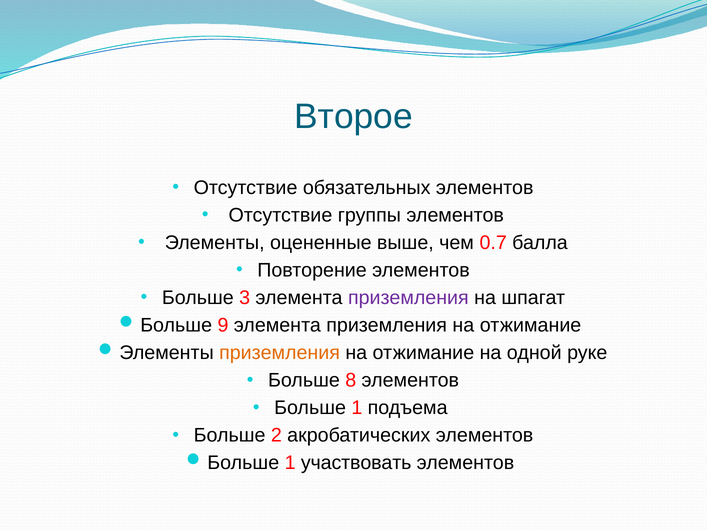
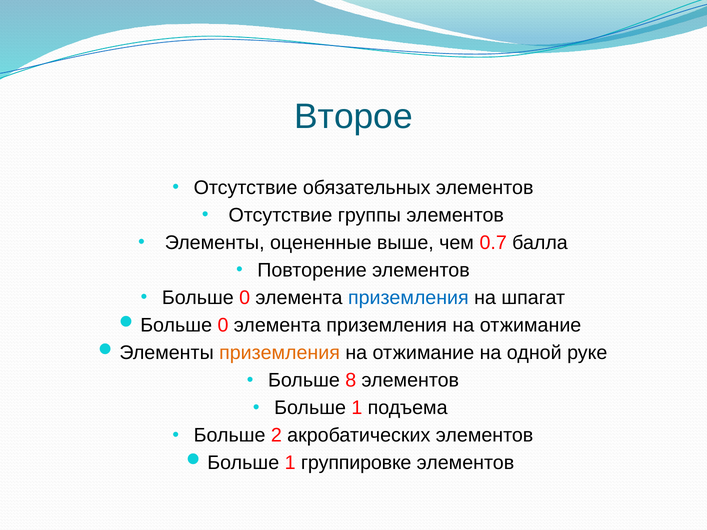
Больше 3: 3 -> 0
приземления at (408, 298) colour: purple -> blue
9 at (223, 326): 9 -> 0
участвовать: участвовать -> группировке
